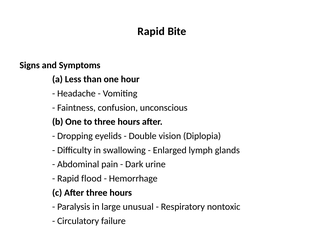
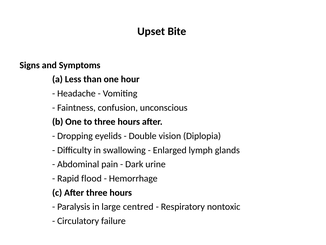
Rapid at (151, 31): Rapid -> Upset
unusual: unusual -> centred
